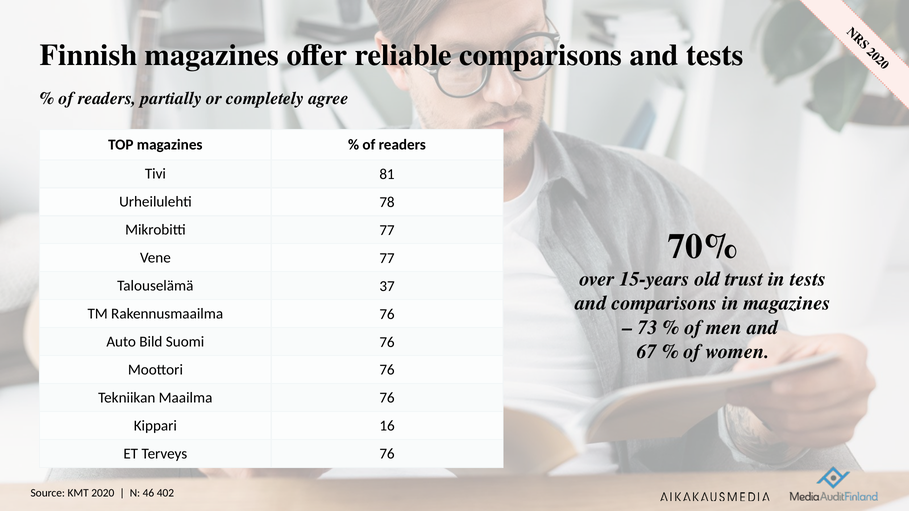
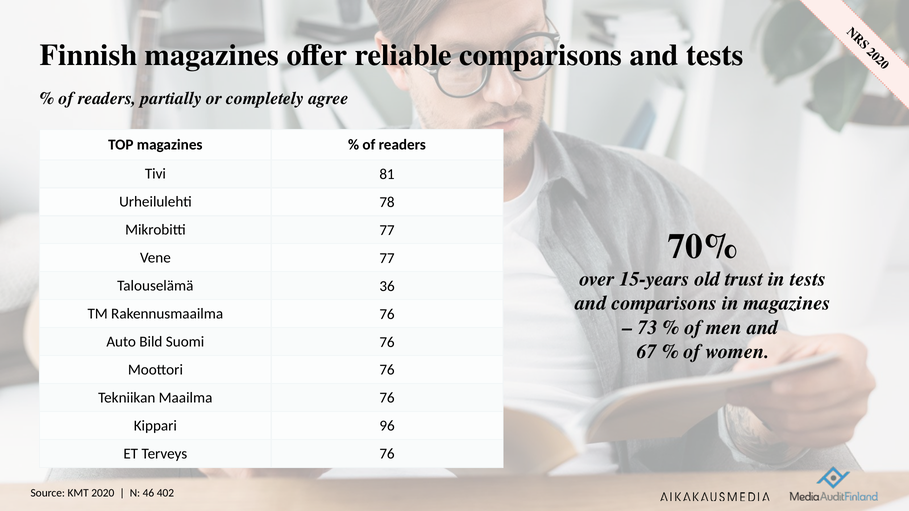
37: 37 -> 36
16: 16 -> 96
